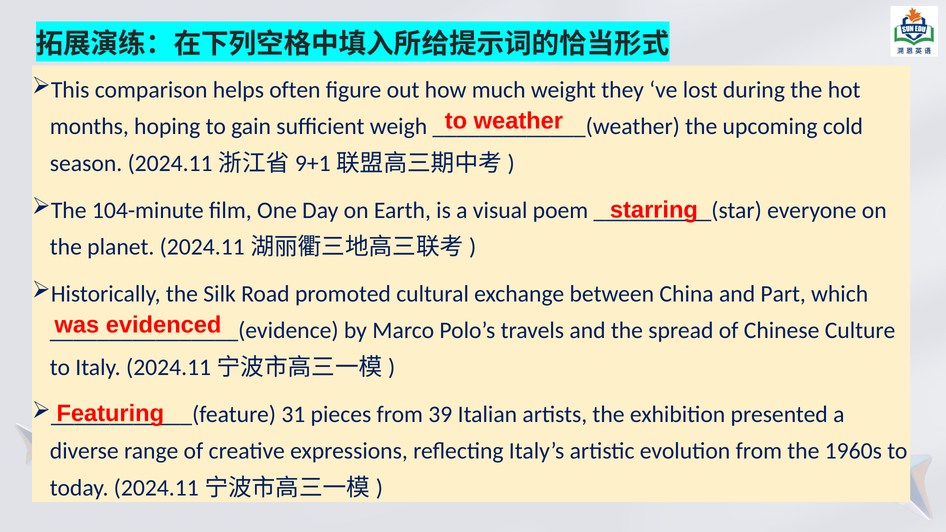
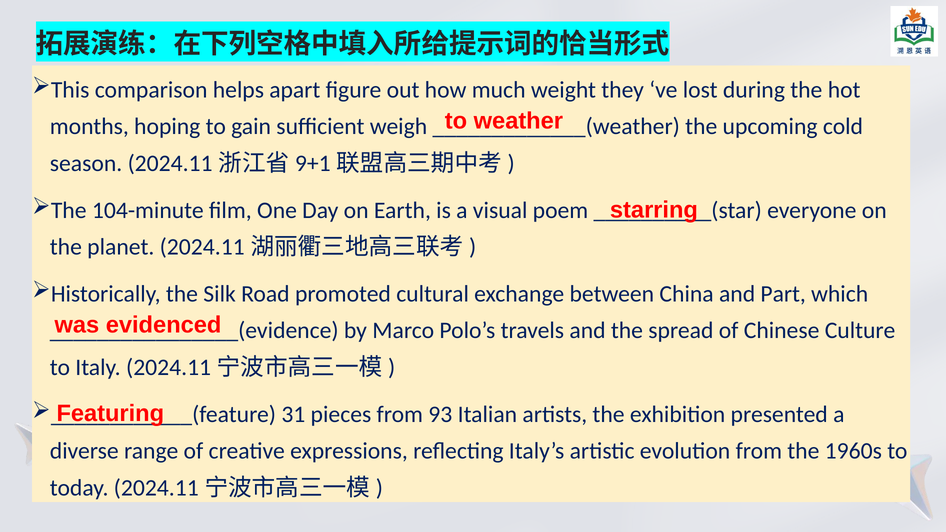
often: often -> apart
39: 39 -> 93
